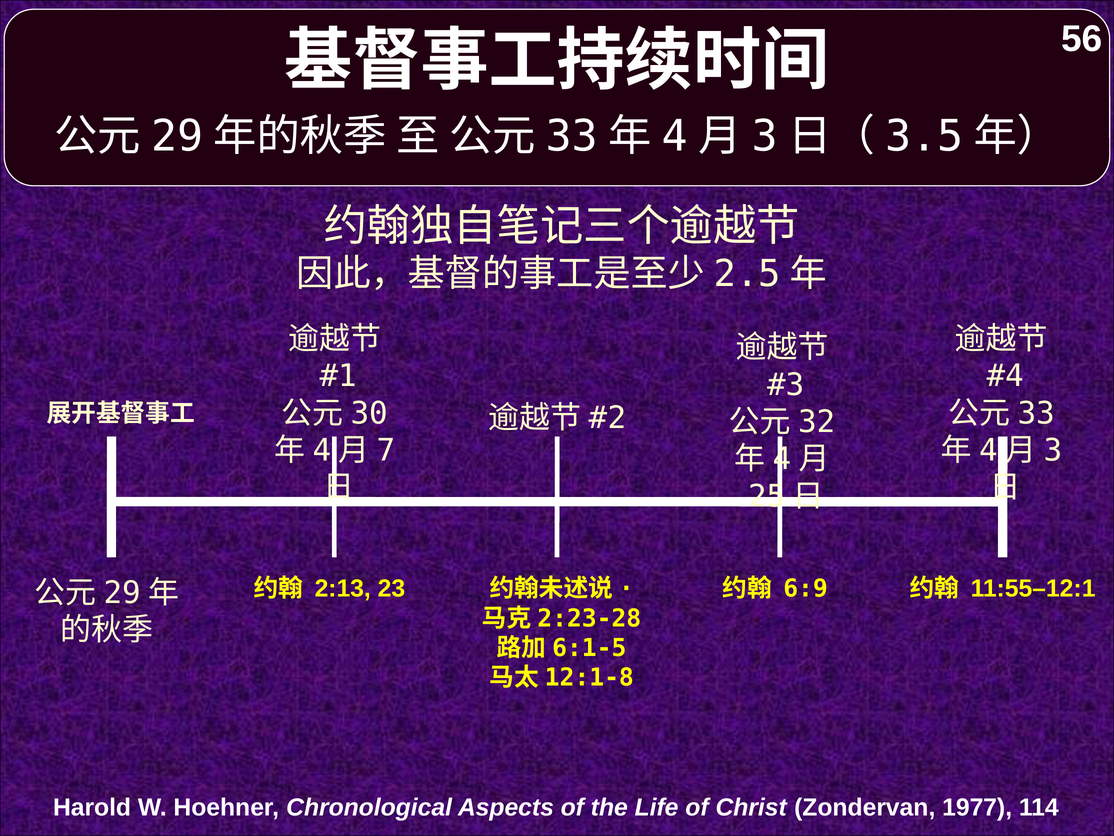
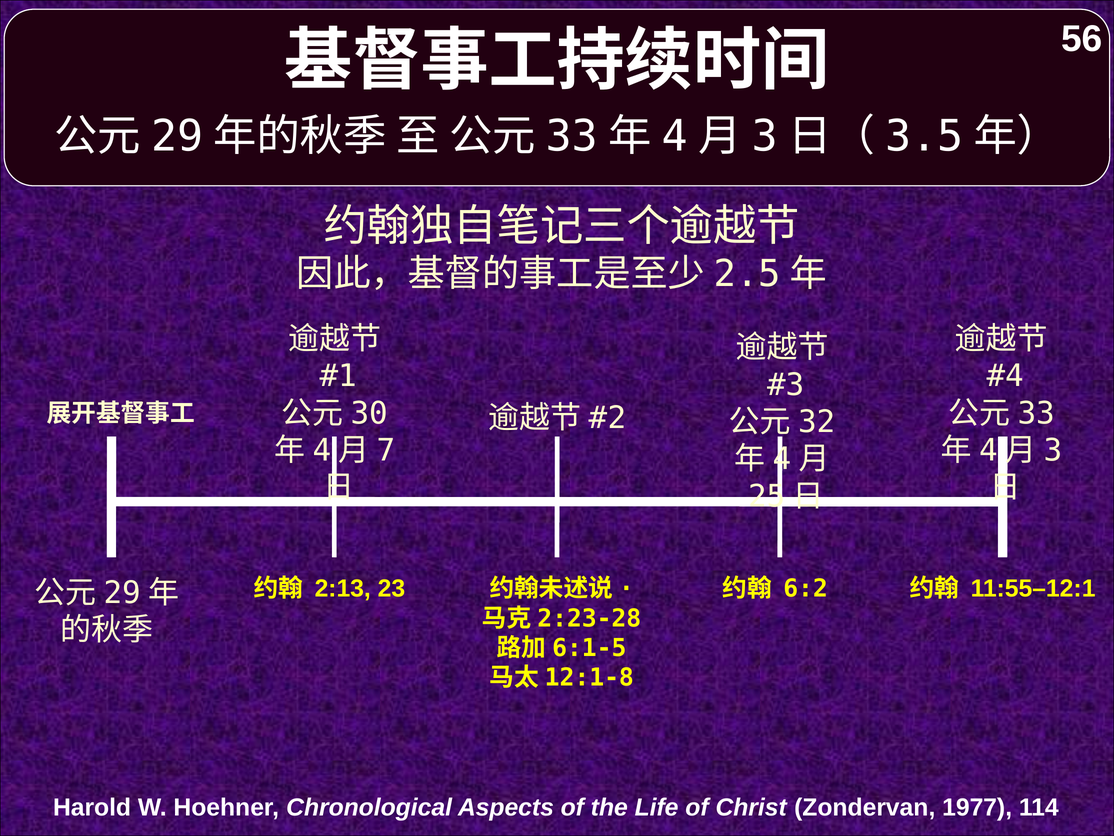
6:9: 6:9 -> 6:2
